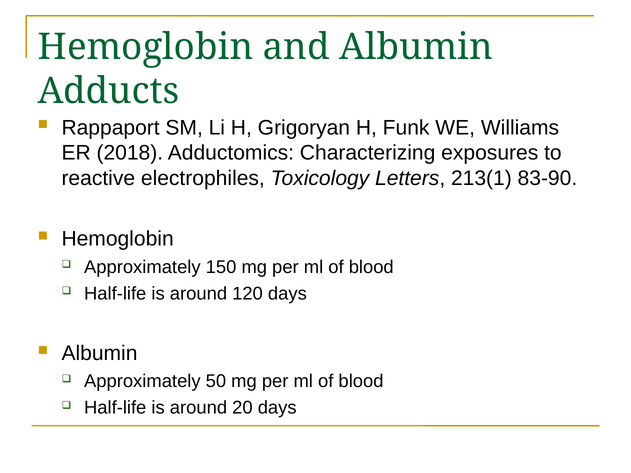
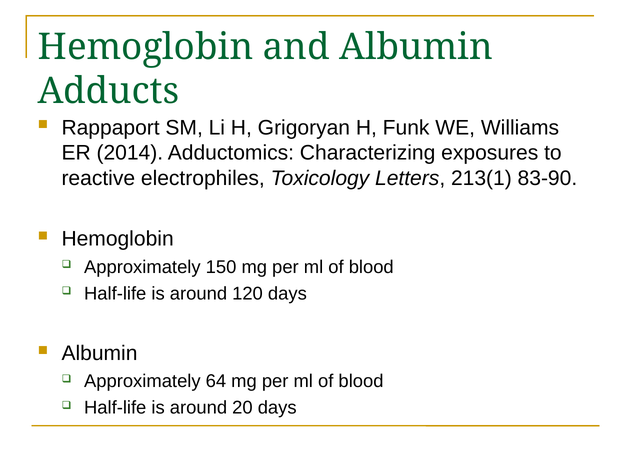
2018: 2018 -> 2014
50: 50 -> 64
